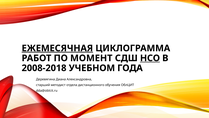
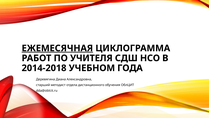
МОМЕНТ: МОМЕНТ -> УЧИТЕЛЯ
НСО underline: present -> none
2008-2018: 2008-2018 -> 2014-2018
